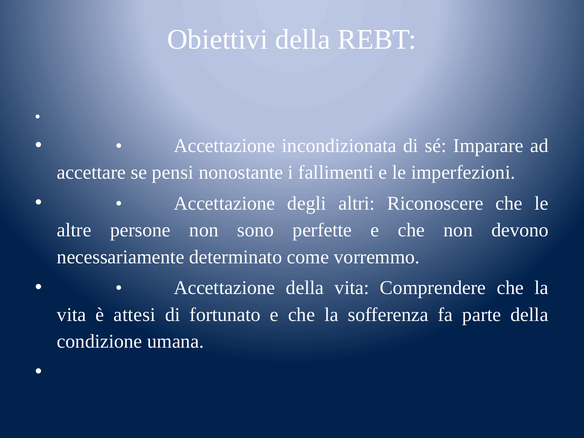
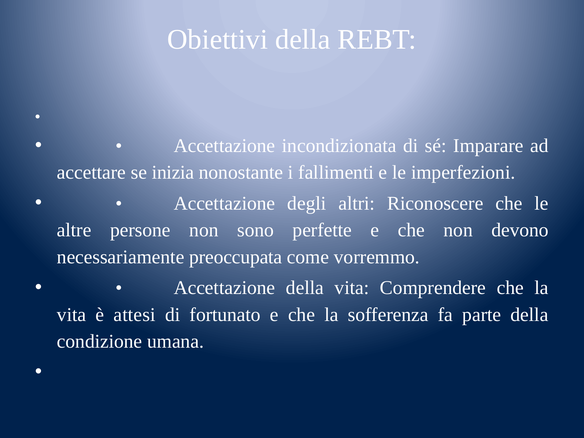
pensi: pensi -> inizia
determinato: determinato -> preoccupata
